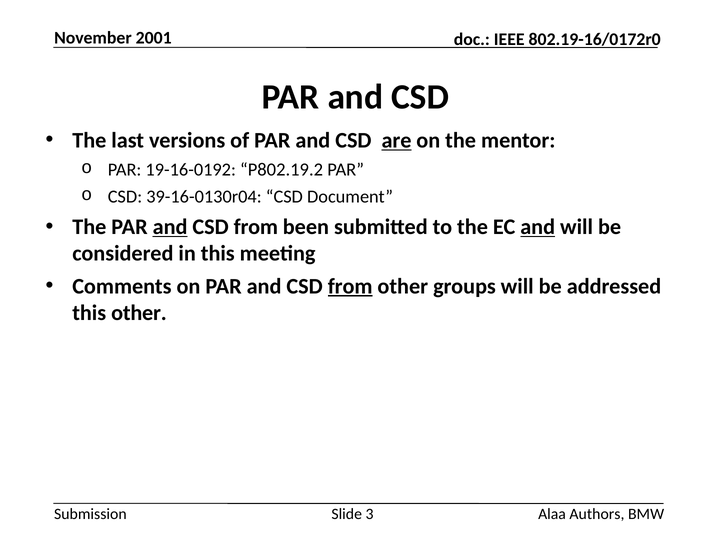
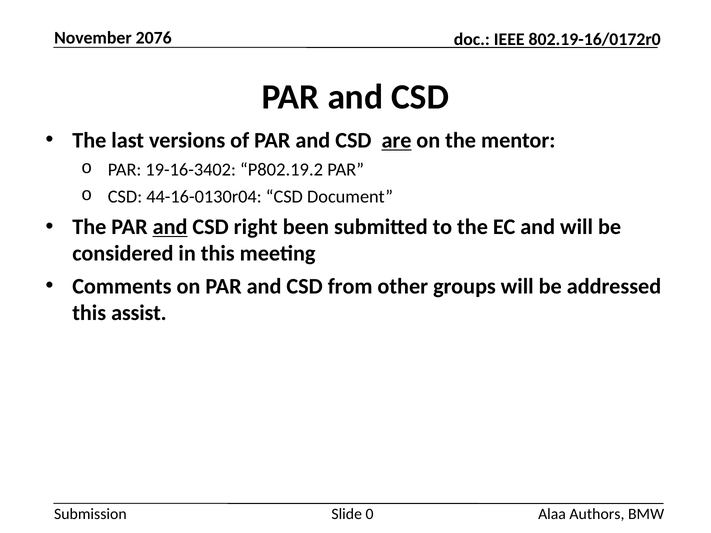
2001: 2001 -> 2076
19-16-0192: 19-16-0192 -> 19-16-3402
39-16-0130r04: 39-16-0130r04 -> 44-16-0130r04
from at (256, 227): from -> right
and at (538, 227) underline: present -> none
from at (350, 286) underline: present -> none
this other: other -> assist
3: 3 -> 0
